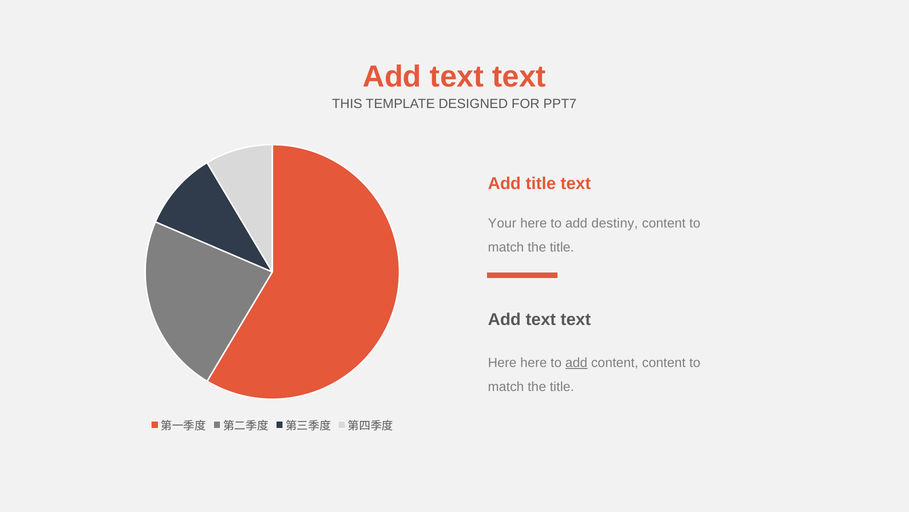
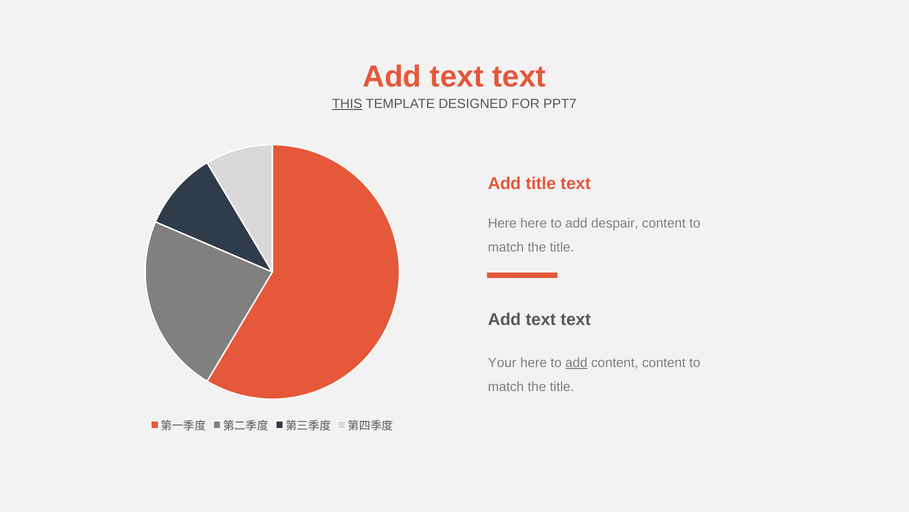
THIS underline: none -> present
Your at (502, 223): Your -> Here
destiny: destiny -> despair
Here at (502, 362): Here -> Your
